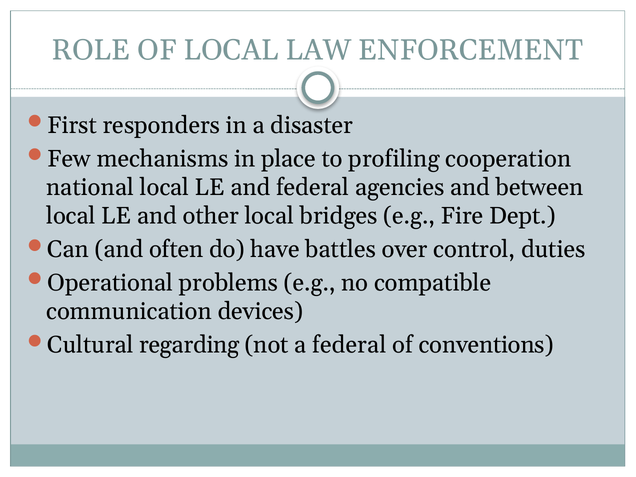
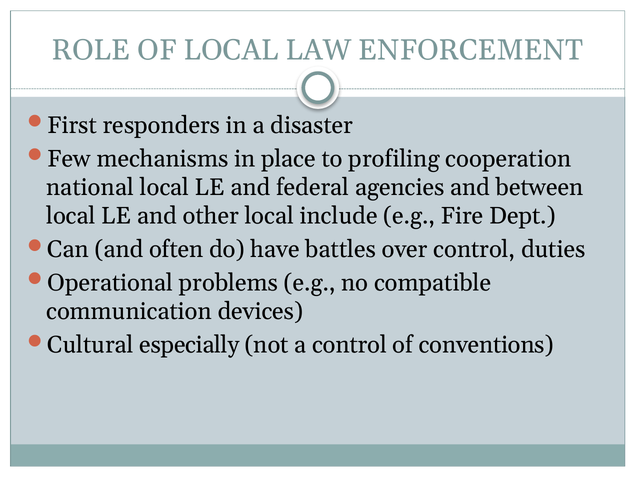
bridges: bridges -> include
regarding: regarding -> especially
a federal: federal -> control
